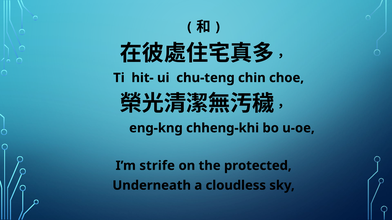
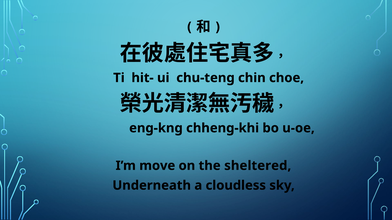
strife: strife -> move
protected: protected -> sheltered
